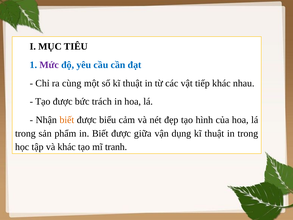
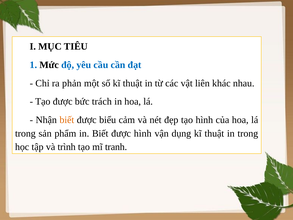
Mức colour: purple -> black
cùng: cùng -> phản
tiếp: tiếp -> liên
được giữa: giữa -> hình
và khác: khác -> trình
